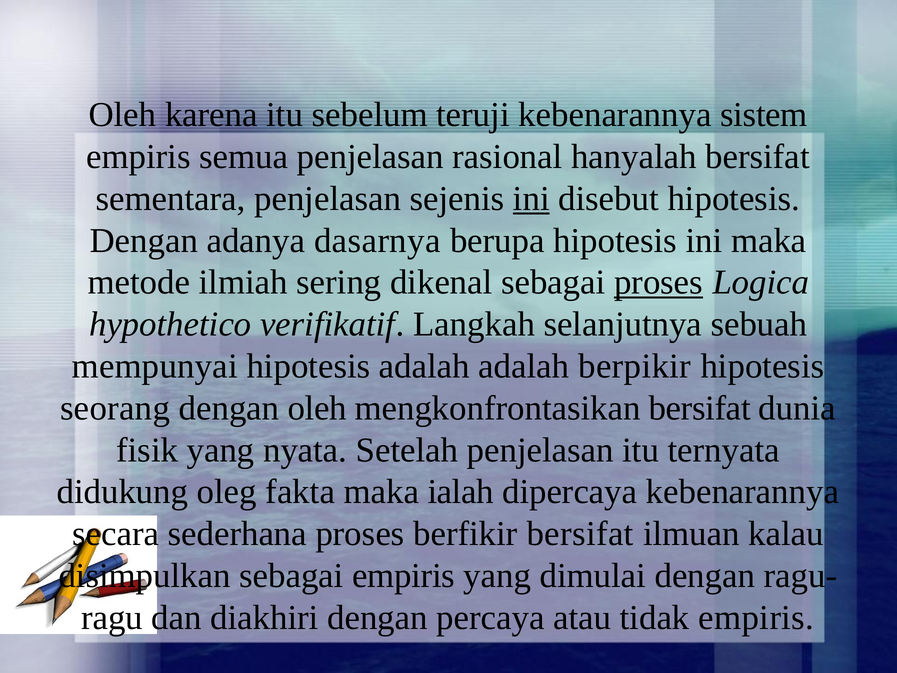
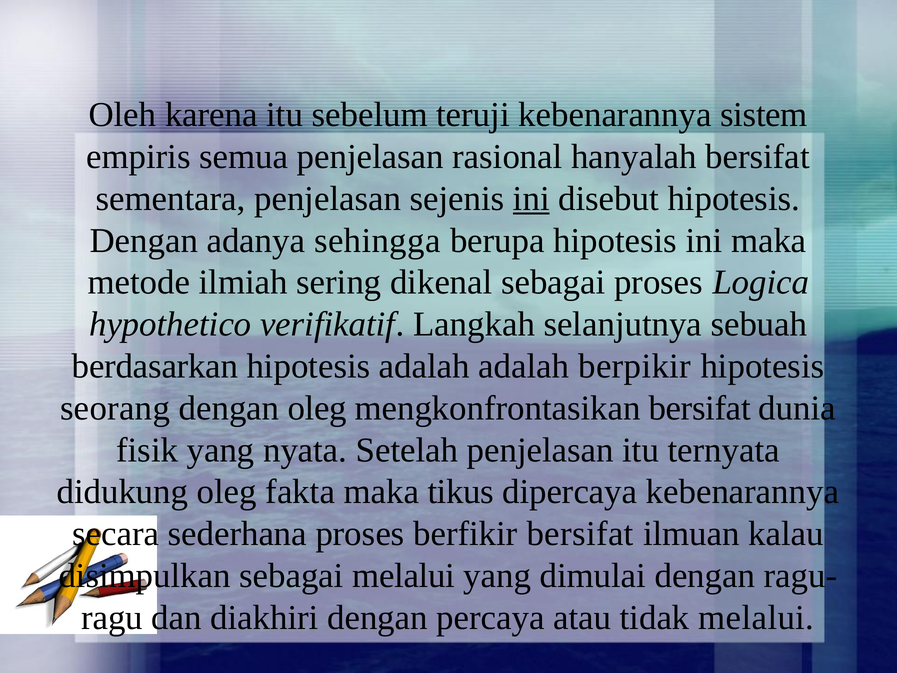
dasarnya: dasarnya -> sehingga
proses at (659, 282) underline: present -> none
mempunyai: mempunyai -> berdasarkan
dengan oleh: oleh -> oleg
ialah: ialah -> tikus
sebagai empiris: empiris -> melalui
tidak empiris: empiris -> melalui
